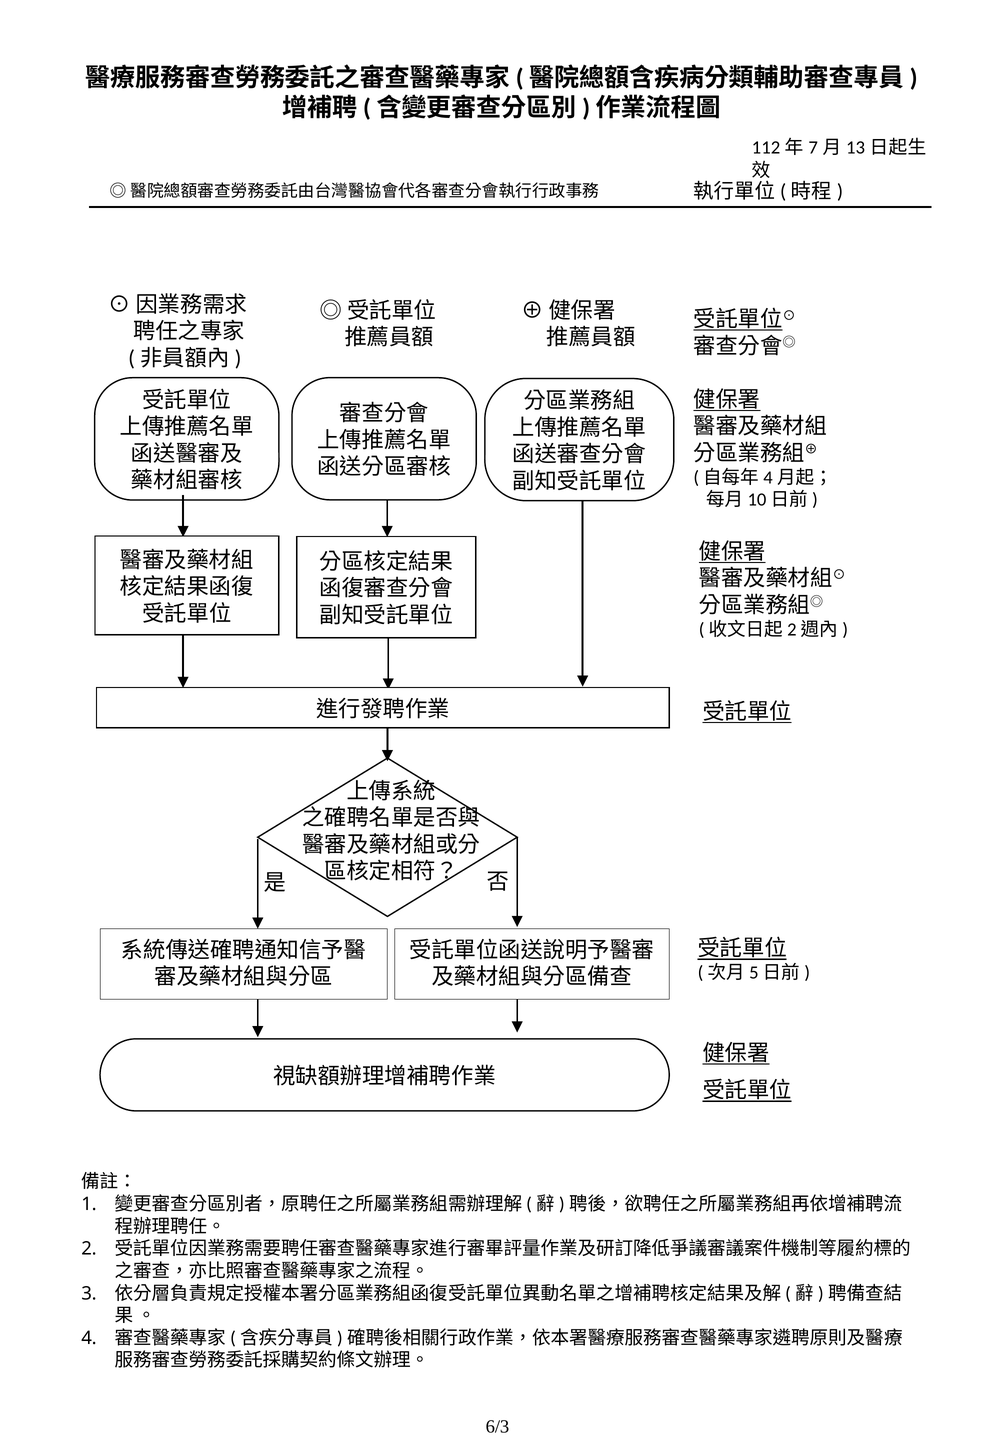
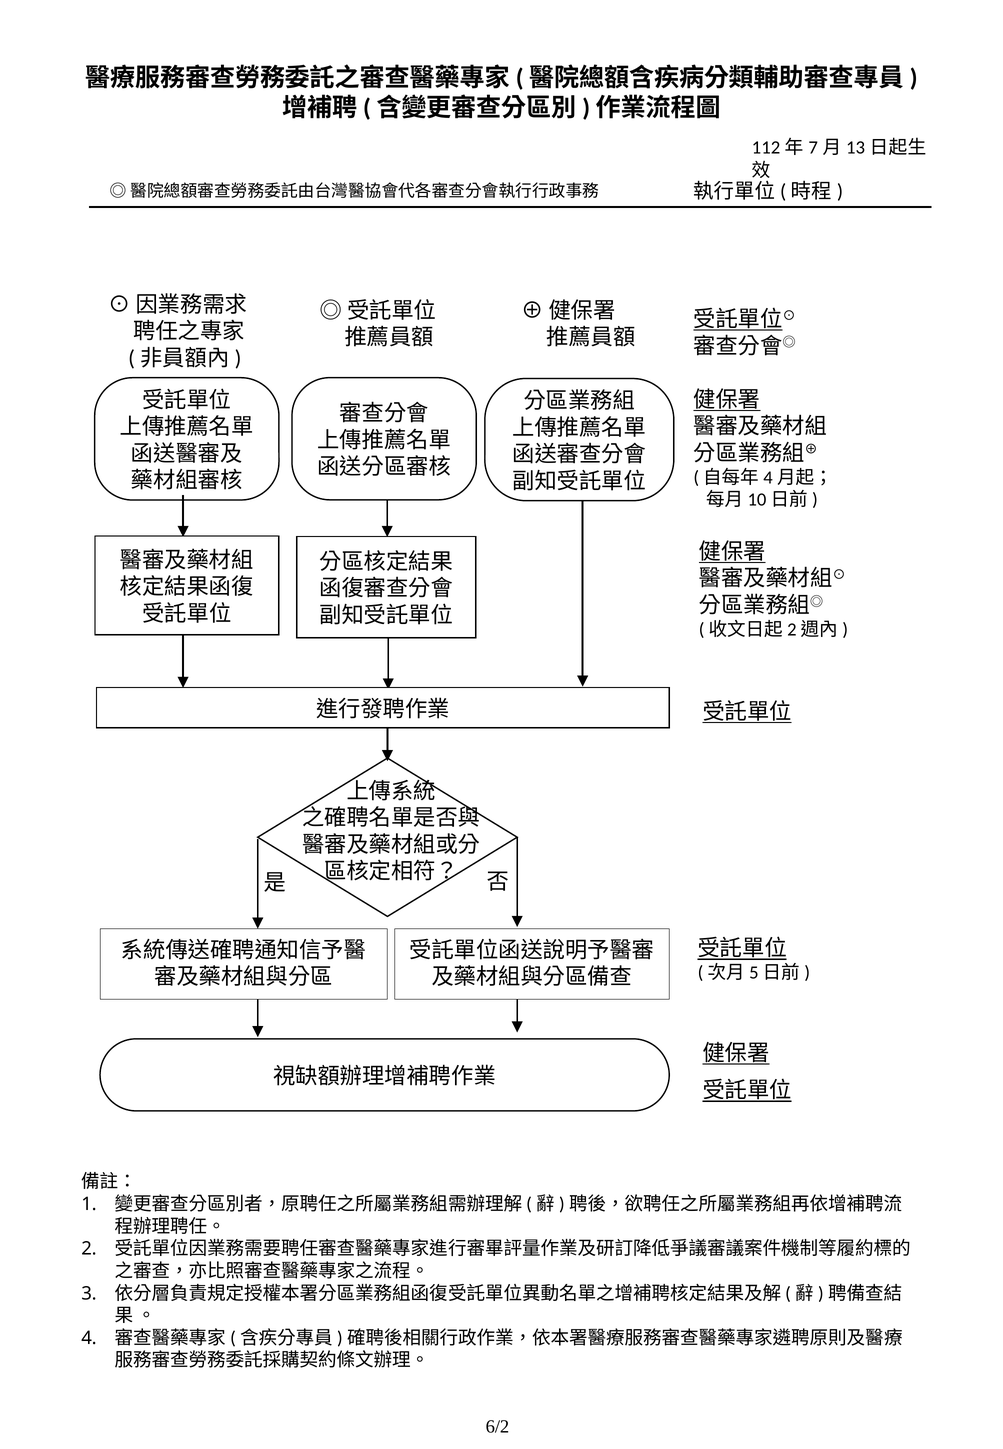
6/3: 6/3 -> 6/2
